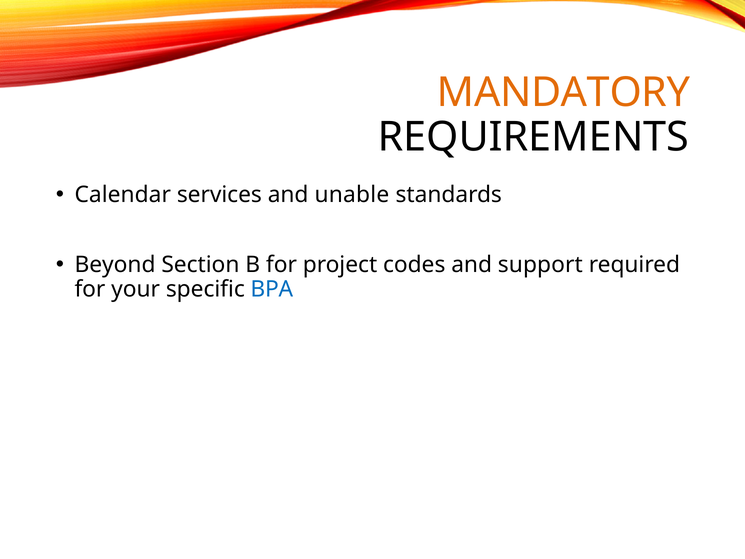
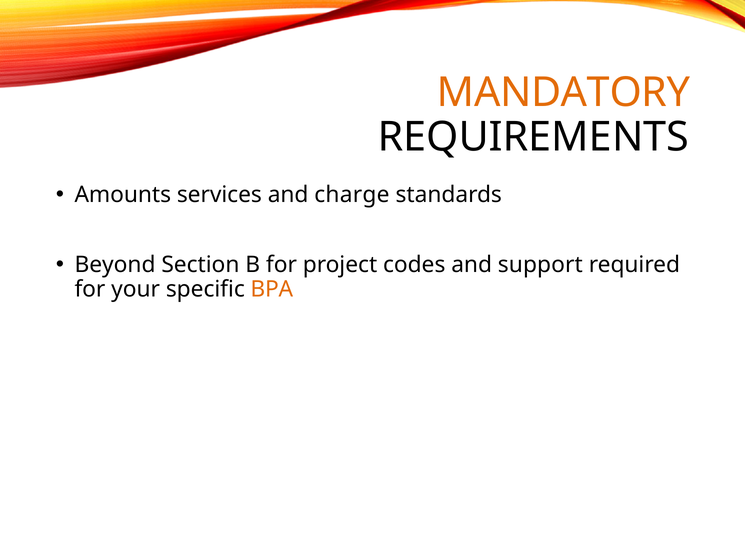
Calendar: Calendar -> Amounts
unable: unable -> charge
BPA colour: blue -> orange
